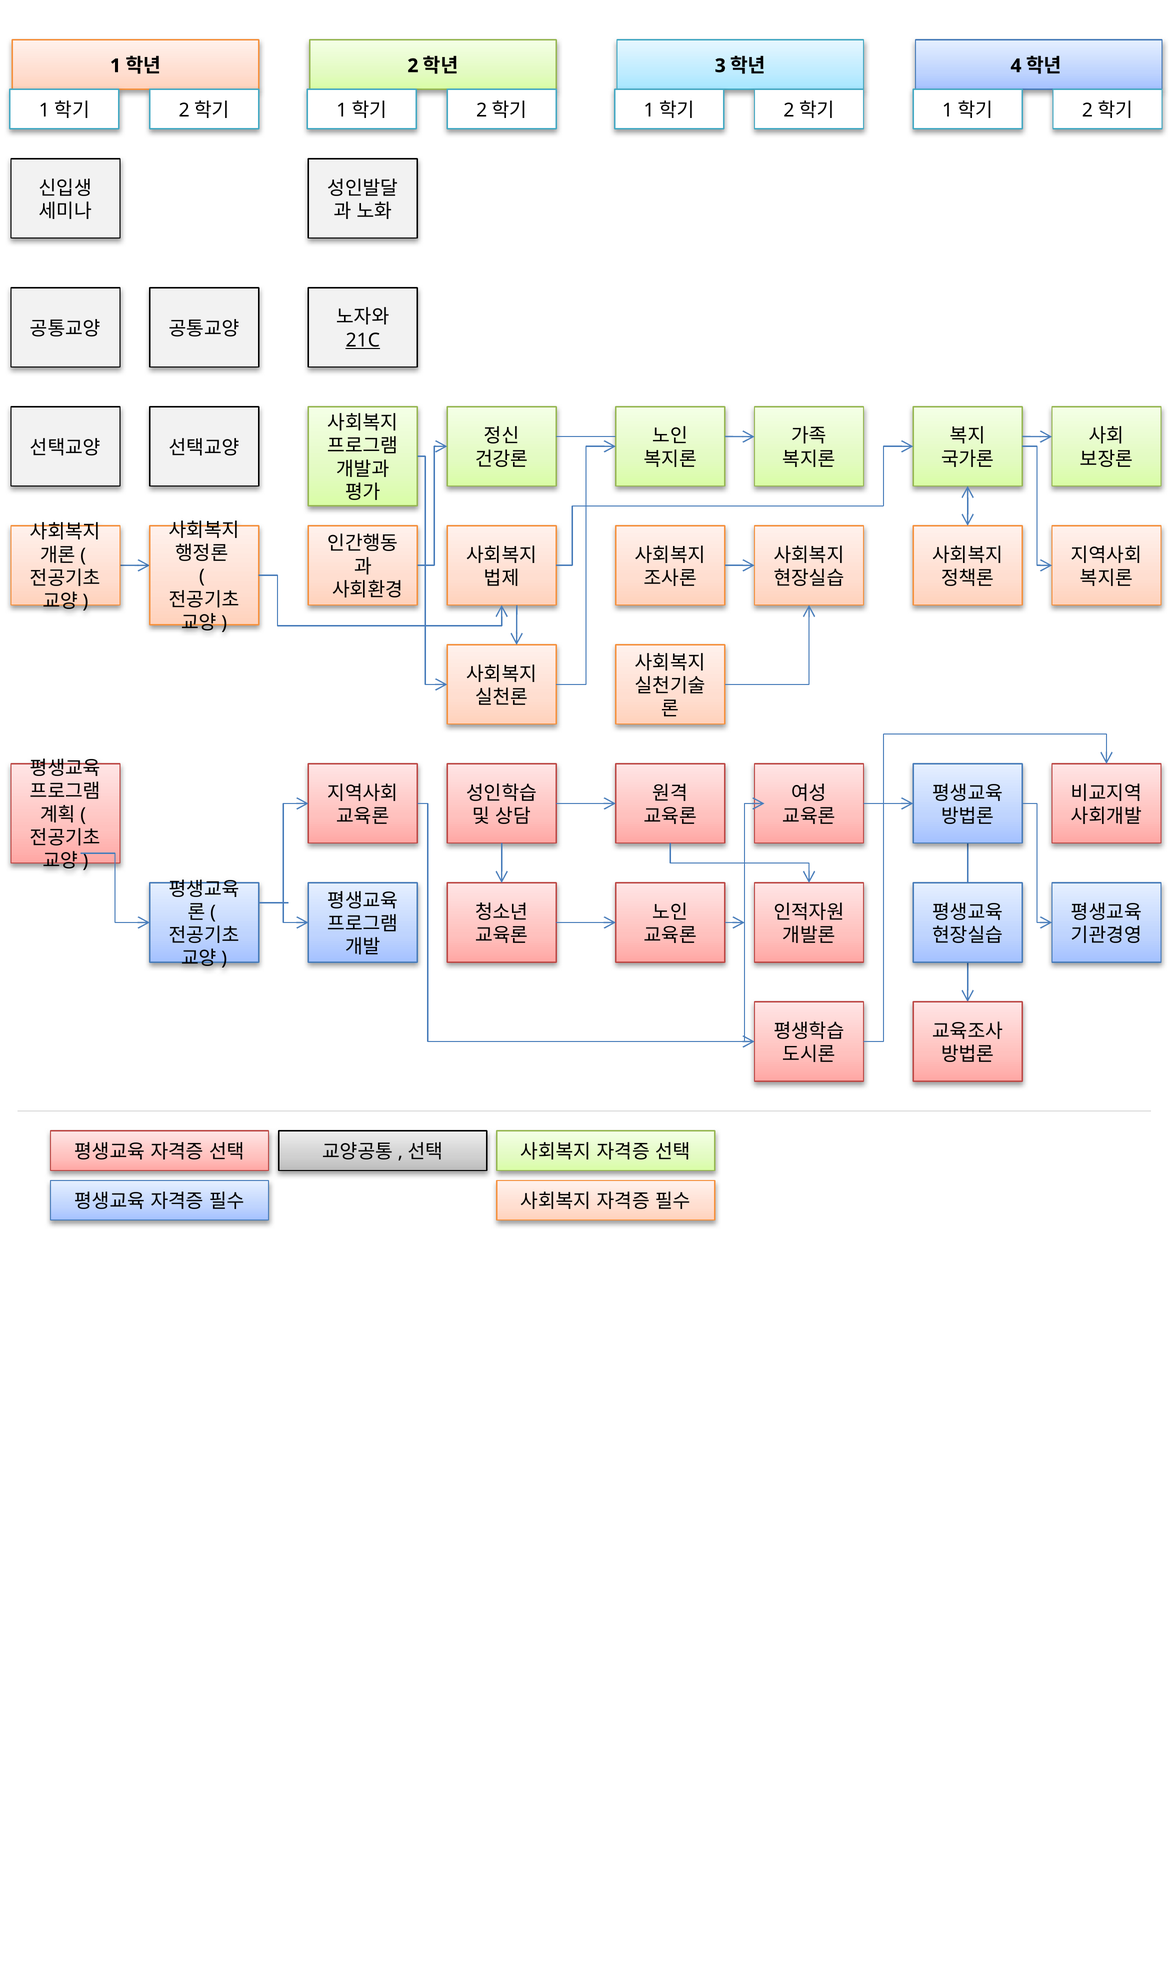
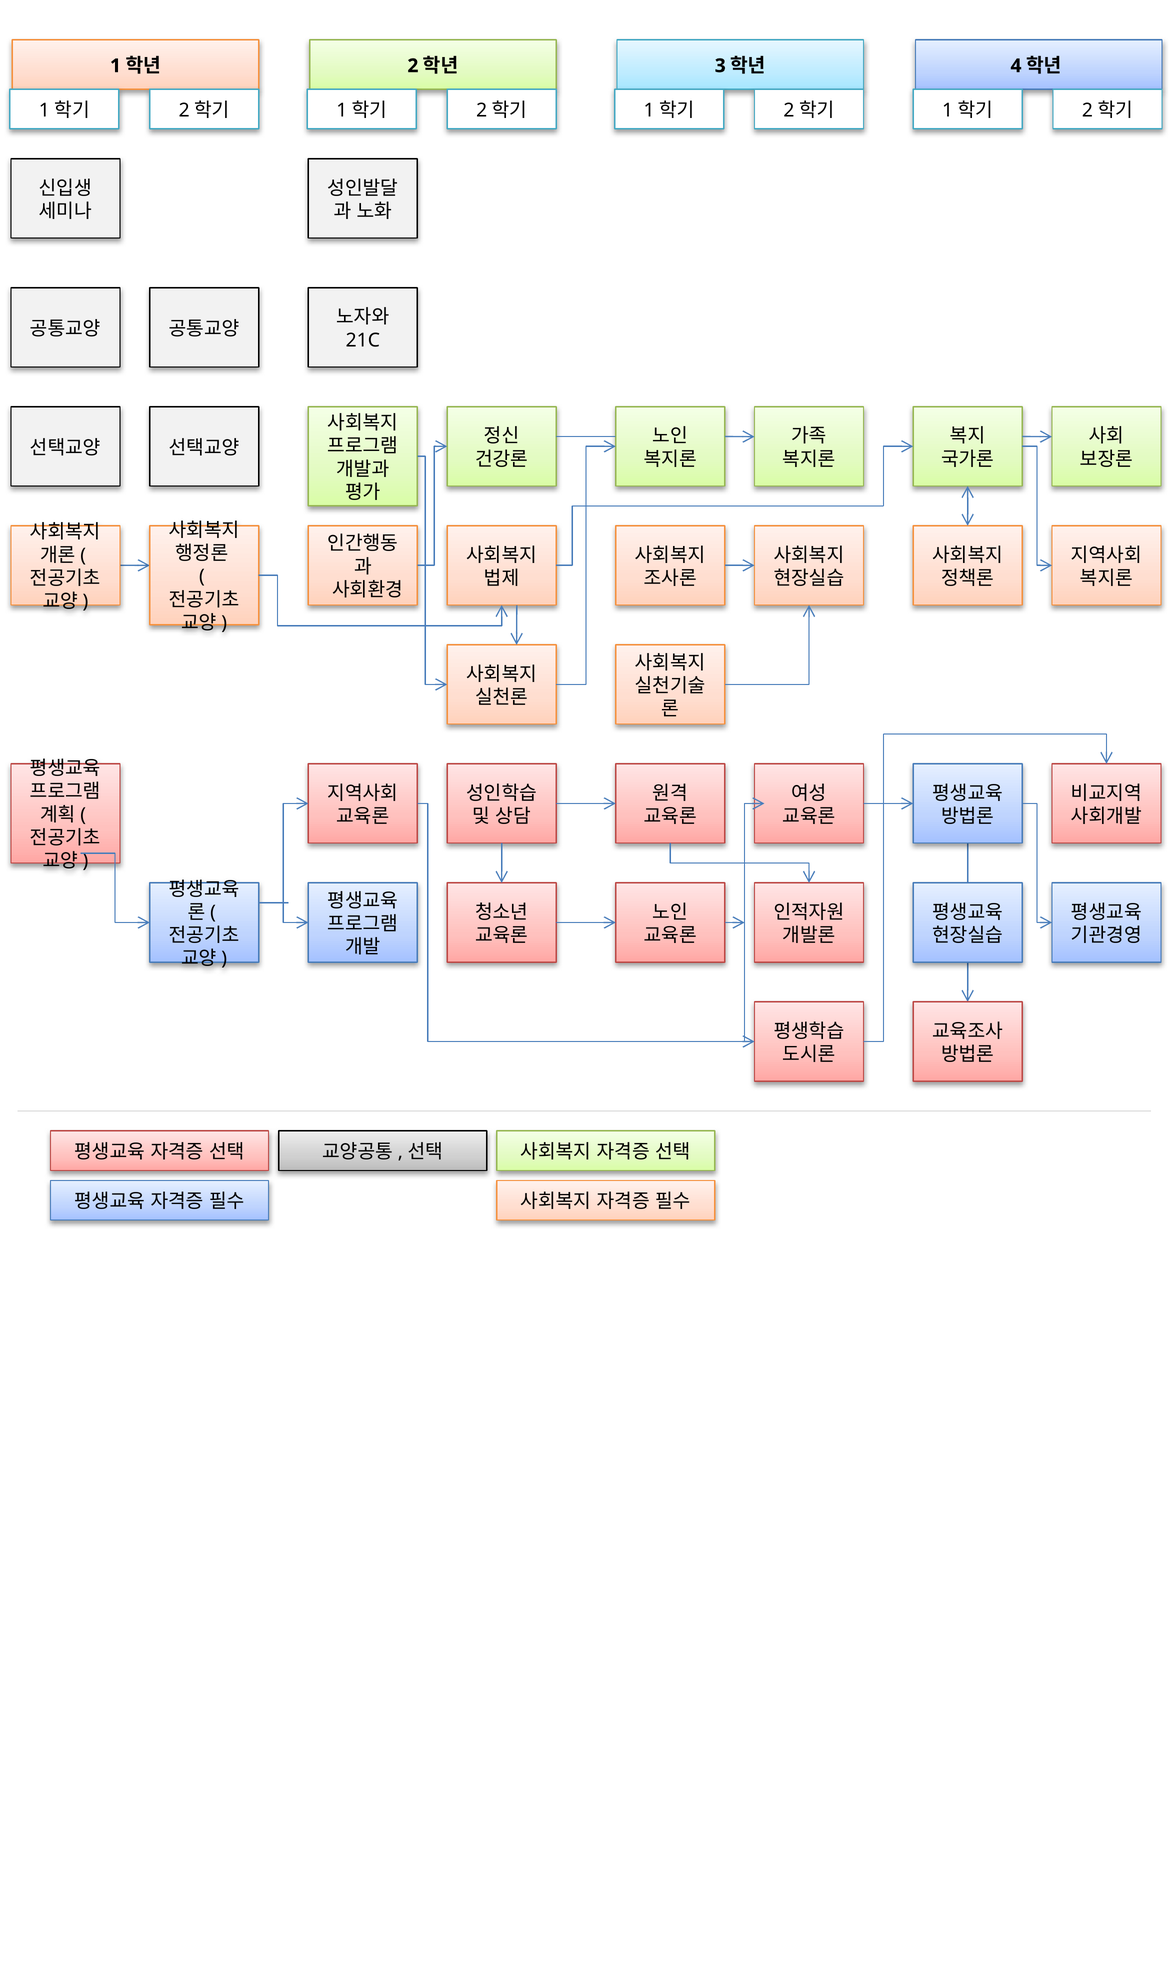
21C underline: present -> none
